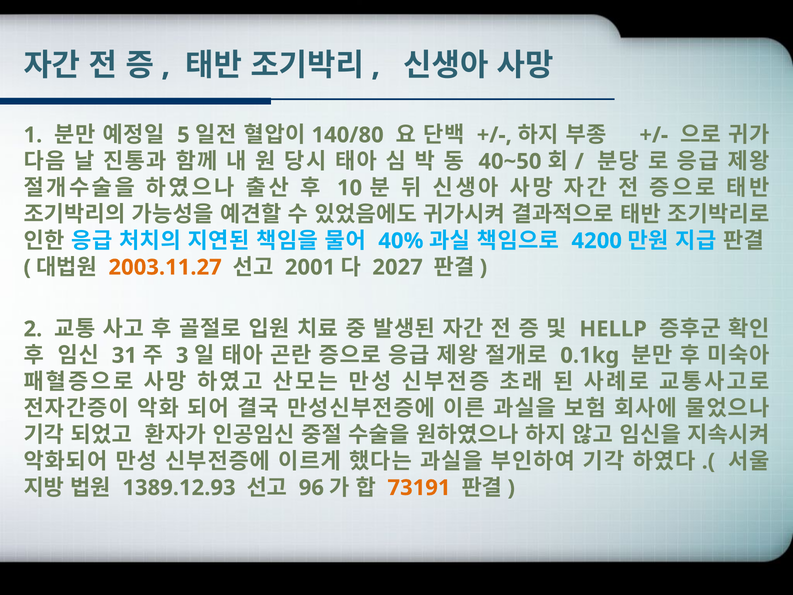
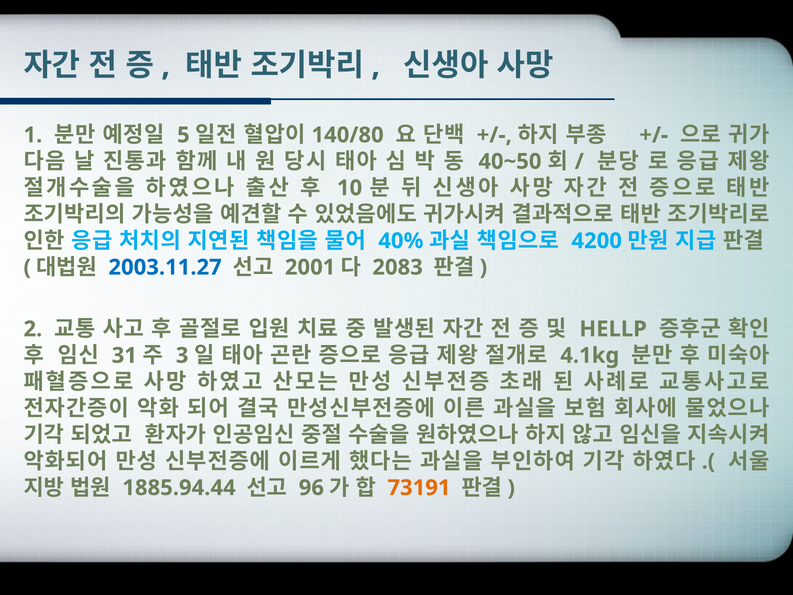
2003.11.27 colour: orange -> blue
2027: 2027 -> 2083
0.1kg: 0.1kg -> 4.1kg
1389.12.93: 1389.12.93 -> 1885.94.44
